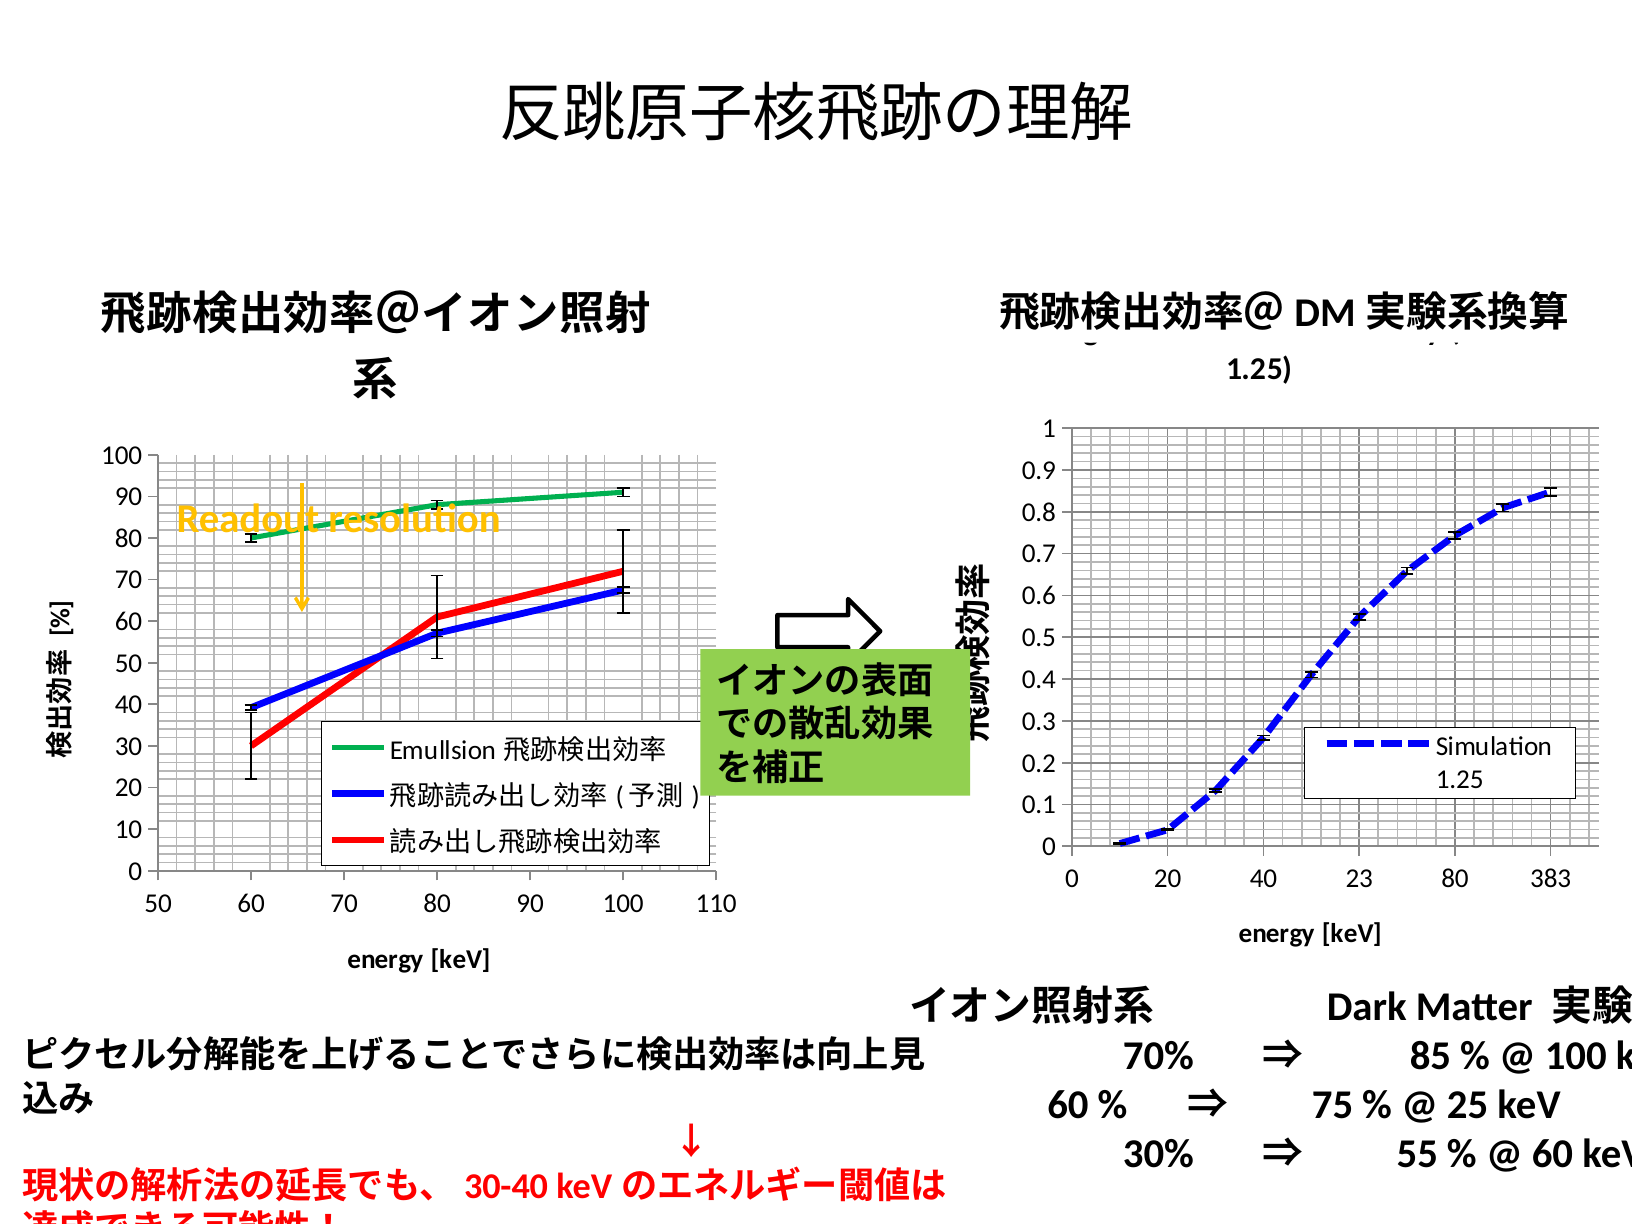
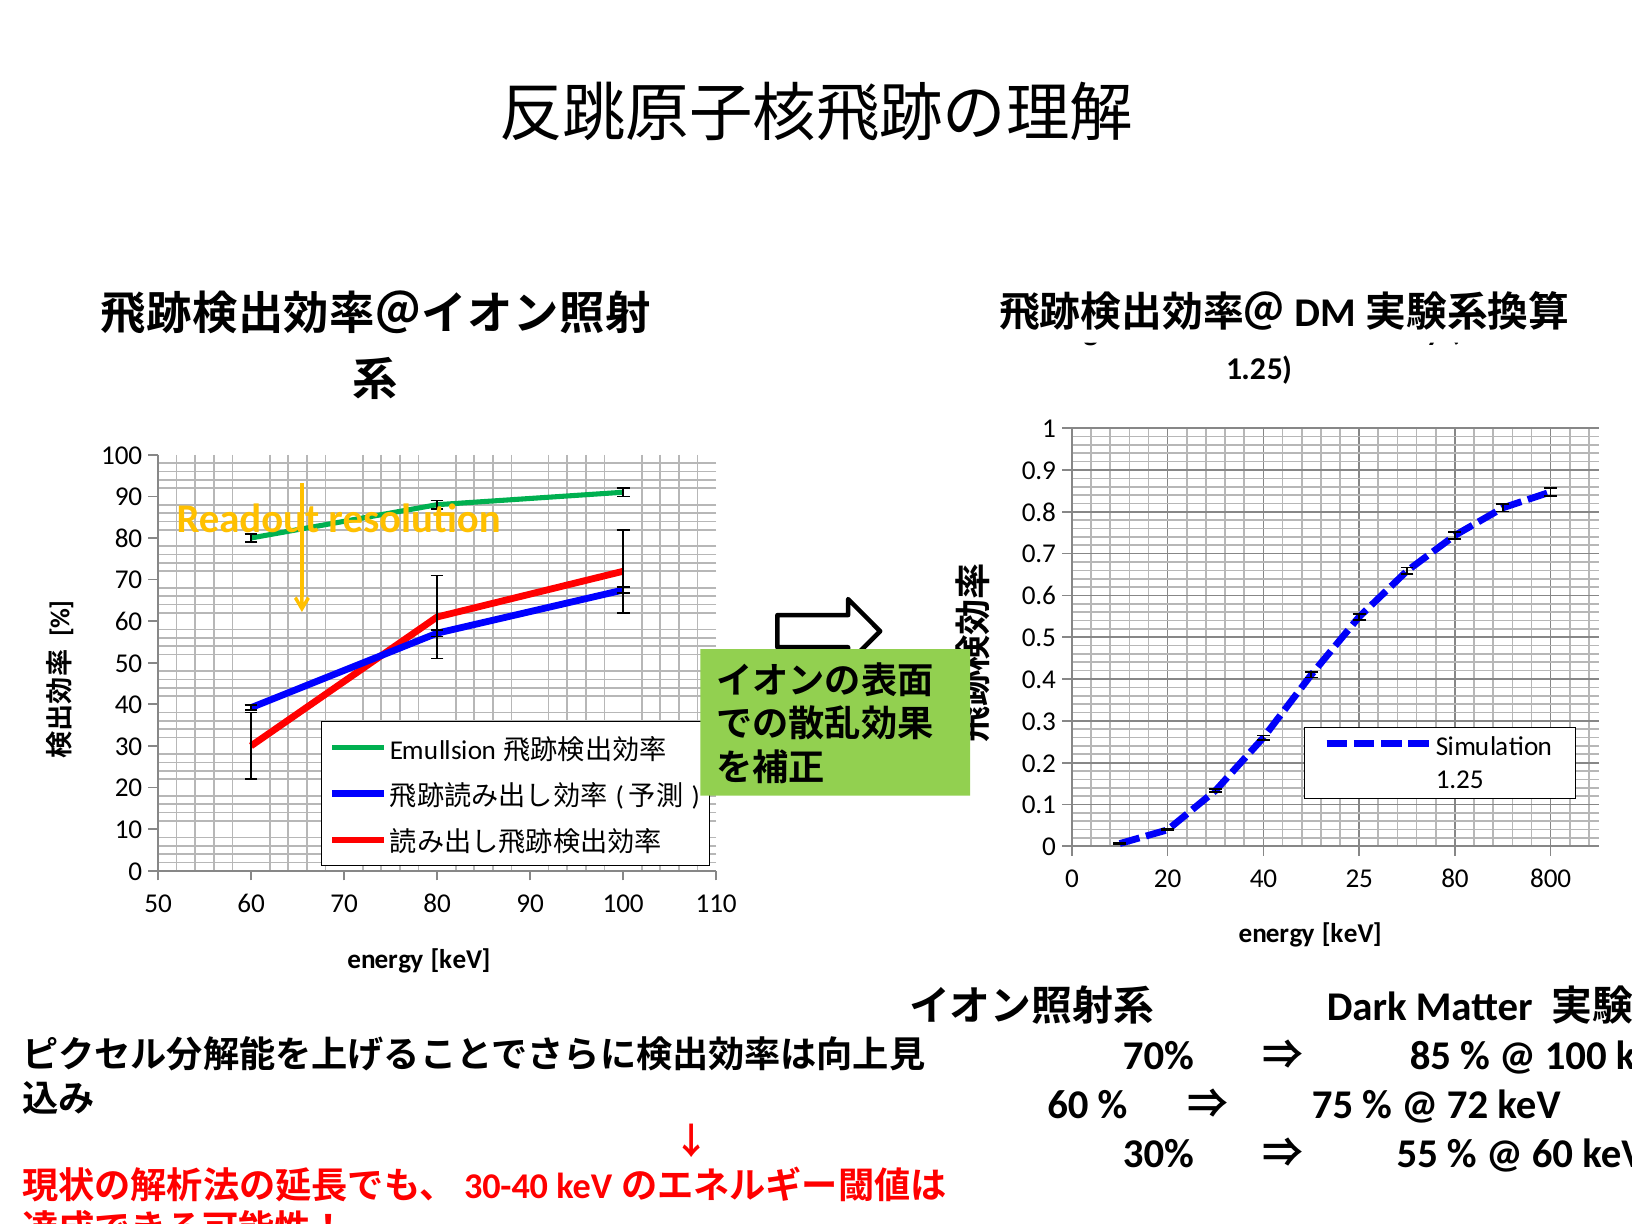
23: 23 -> 25
383: 383 -> 800
25: 25 -> 72
